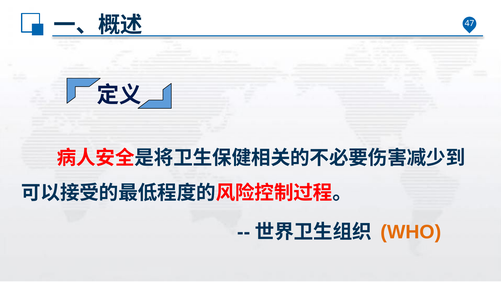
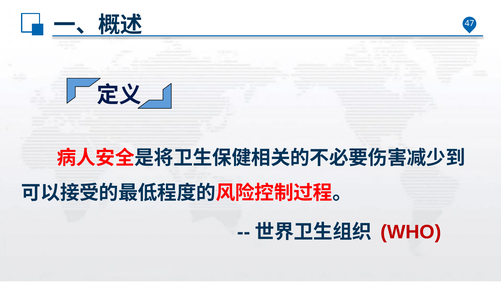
WHO colour: orange -> red
